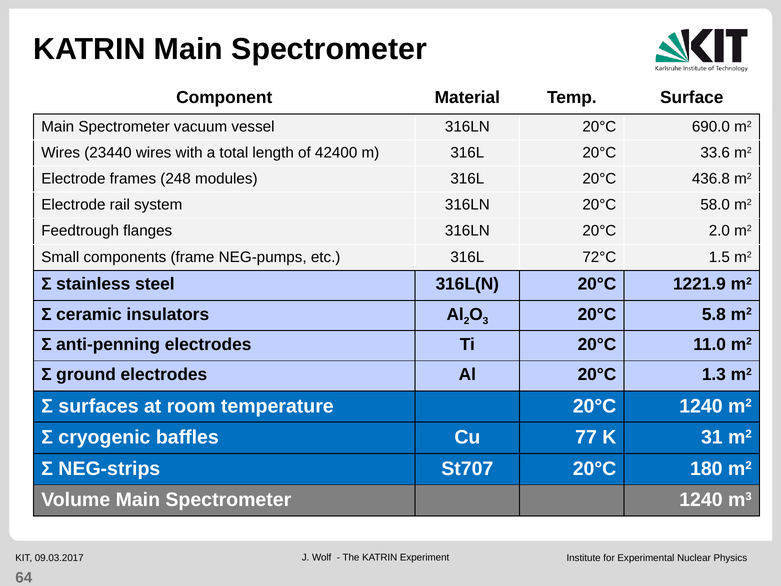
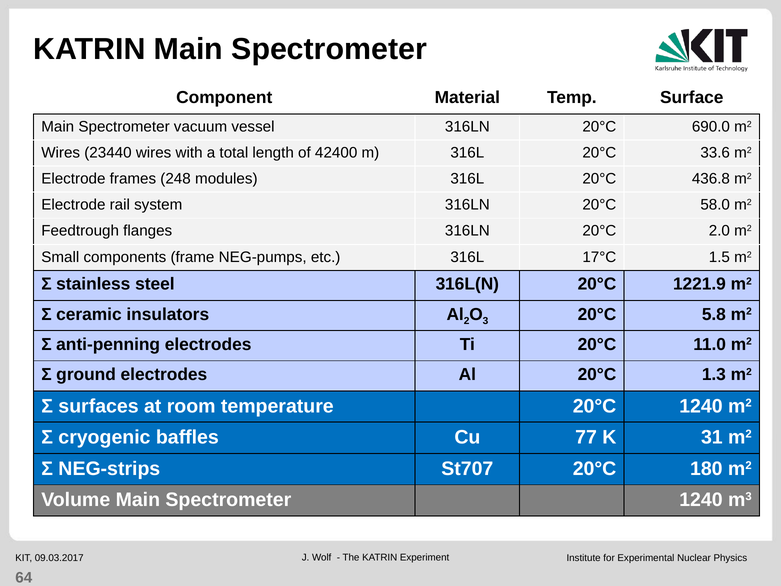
72°C: 72°C -> 17°C
